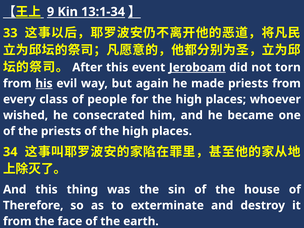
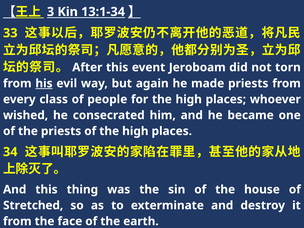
9: 9 -> 3
Jeroboam underline: present -> none
Therefore: Therefore -> Stretched
